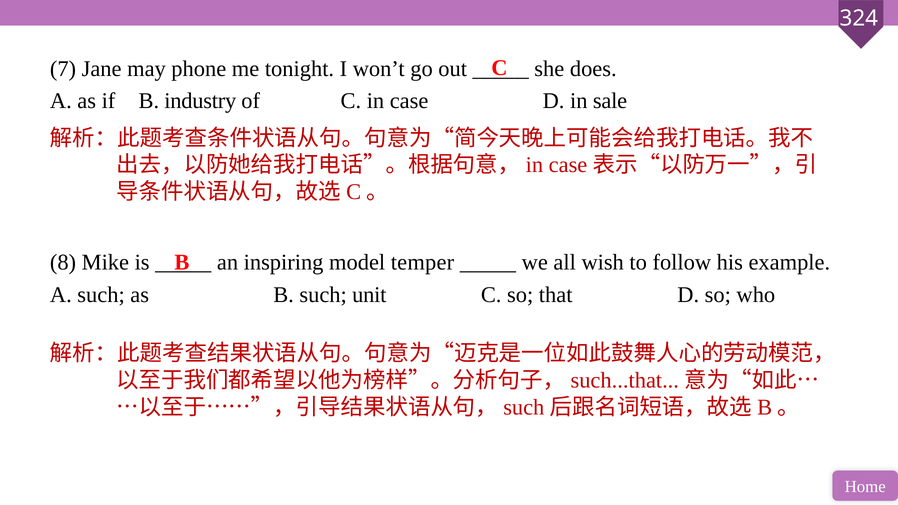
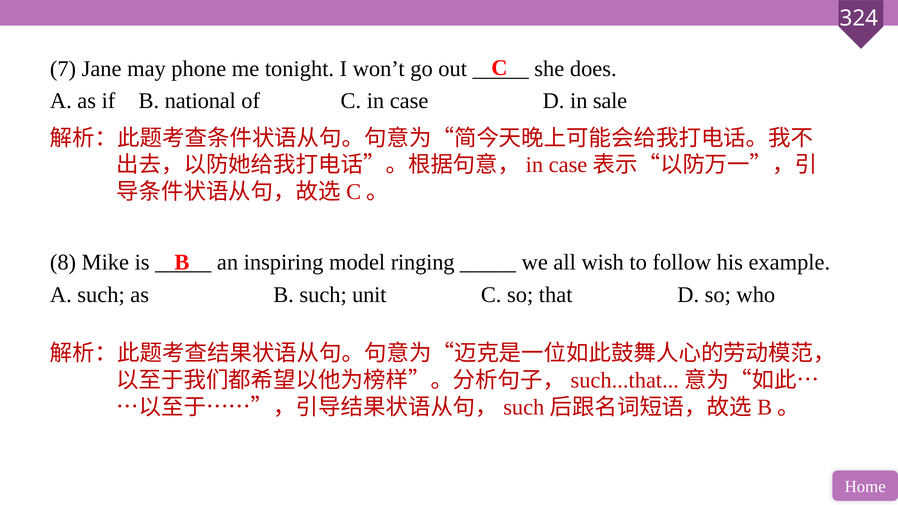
industry: industry -> national
temper: temper -> ringing
